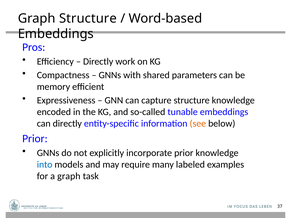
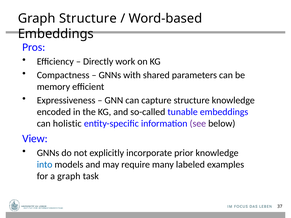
can directly: directly -> holistic
see colour: orange -> purple
Prior at (35, 139): Prior -> View
